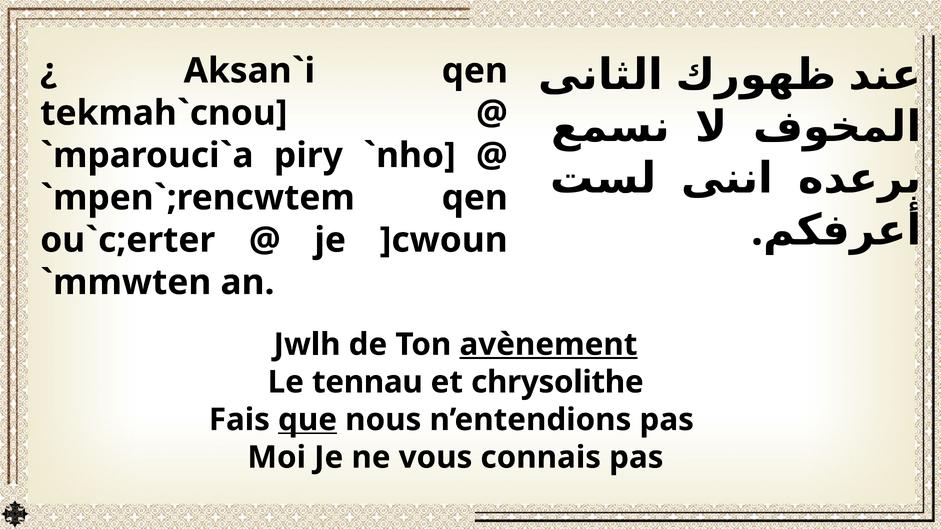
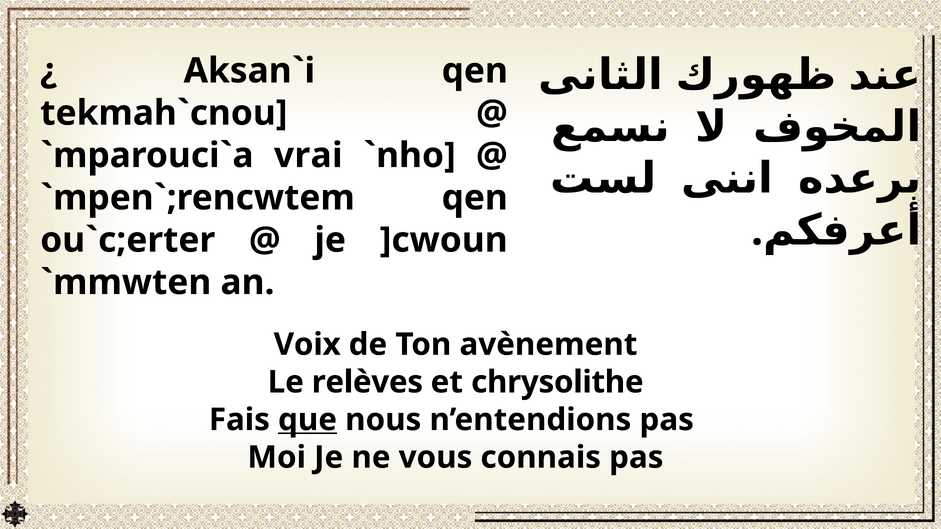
piry: piry -> vrai
Jwlh: Jwlh -> Voix
avènement underline: present -> none
tennau: tennau -> relèves
